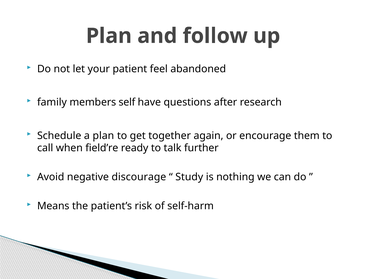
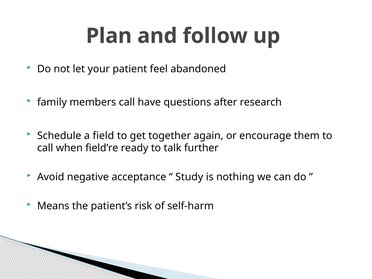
members self: self -> call
a plan: plan -> field
discourage: discourage -> acceptance
